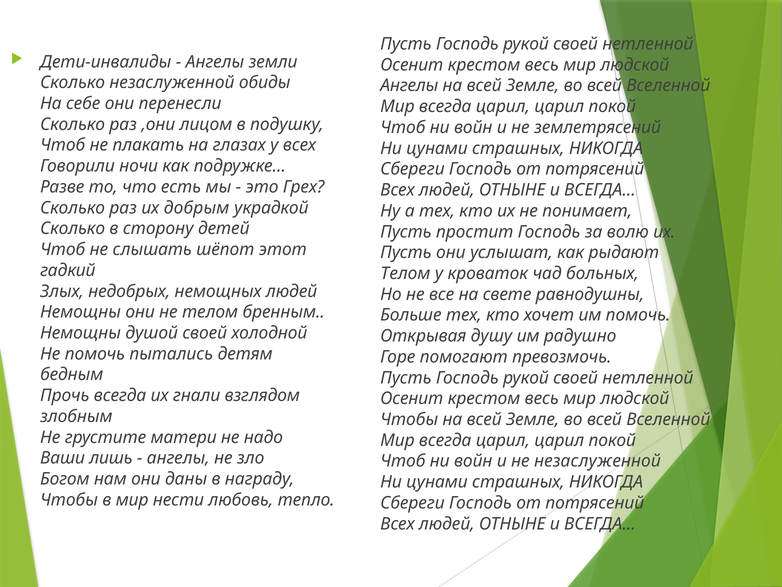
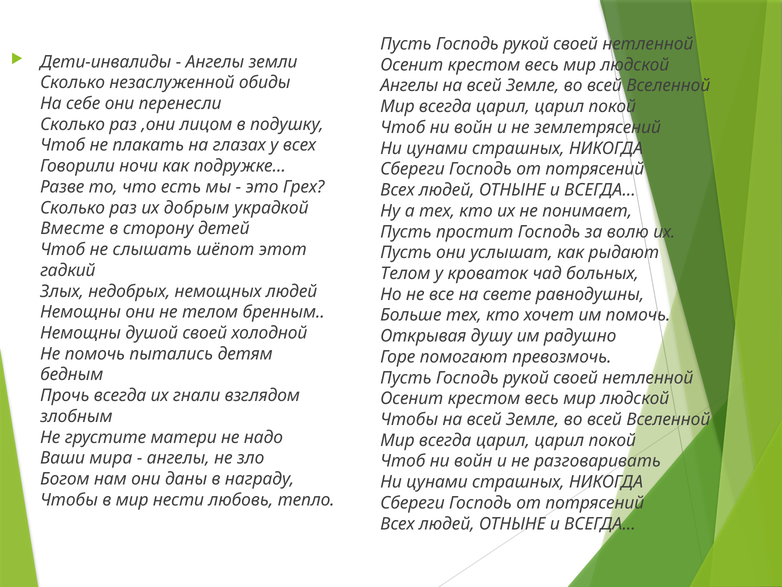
Сколько at (73, 229): Сколько -> Вместе
лишь: лишь -> мира
не незаслуженной: незаслуженной -> разговаривать
